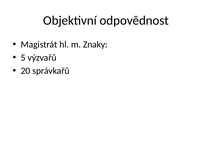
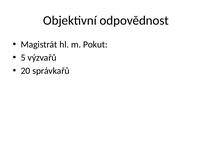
Znaky: Znaky -> Pokut
